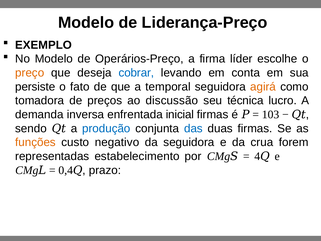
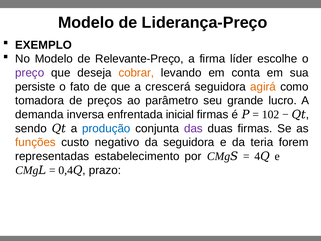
Operários-Preço: Operários-Preço -> Relevante-Preço
preço colour: orange -> purple
cobrar colour: blue -> orange
temporal: temporal -> crescerá
discussão: discussão -> parâmetro
técnica: técnica -> grande
103: 103 -> 102
das colour: blue -> purple
crua: crua -> teria
